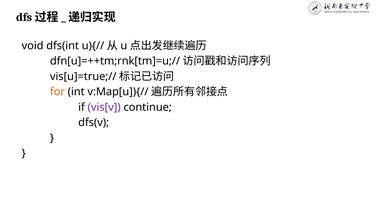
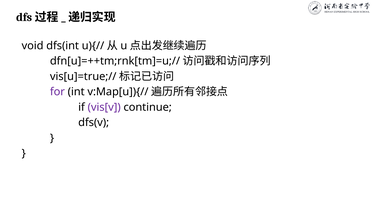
for colour: orange -> purple
